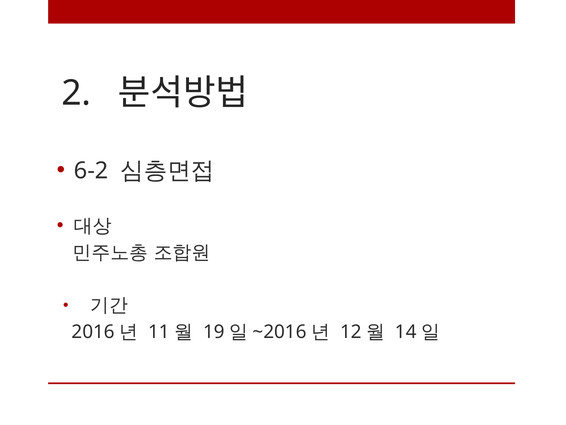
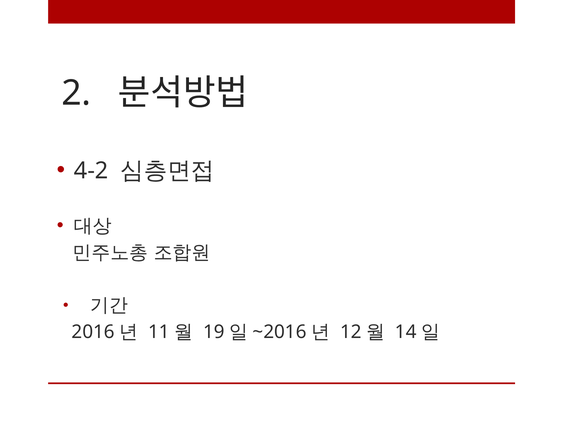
6-2: 6-2 -> 4-2
